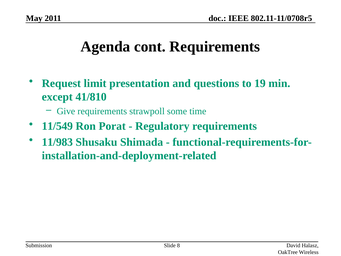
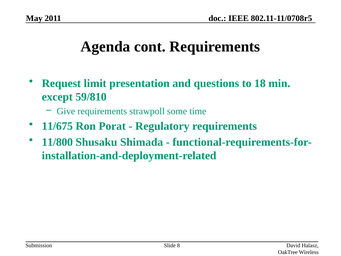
19: 19 -> 18
41/810: 41/810 -> 59/810
11/549: 11/549 -> 11/675
11/983: 11/983 -> 11/800
